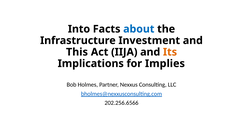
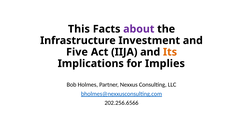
Into: Into -> This
about colour: blue -> purple
This: This -> Five
